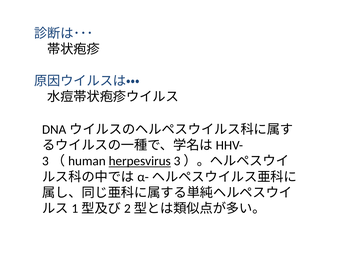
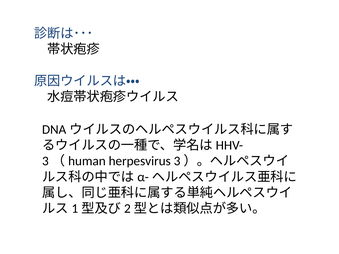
herpesvirus underline: present -> none
